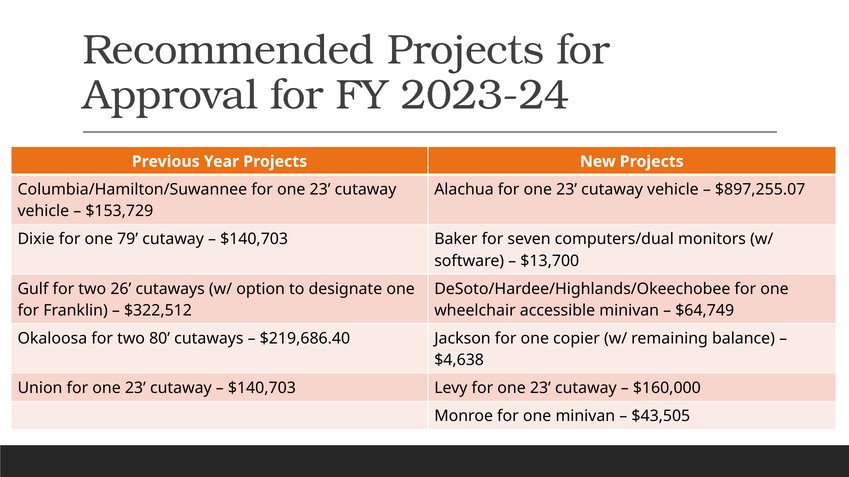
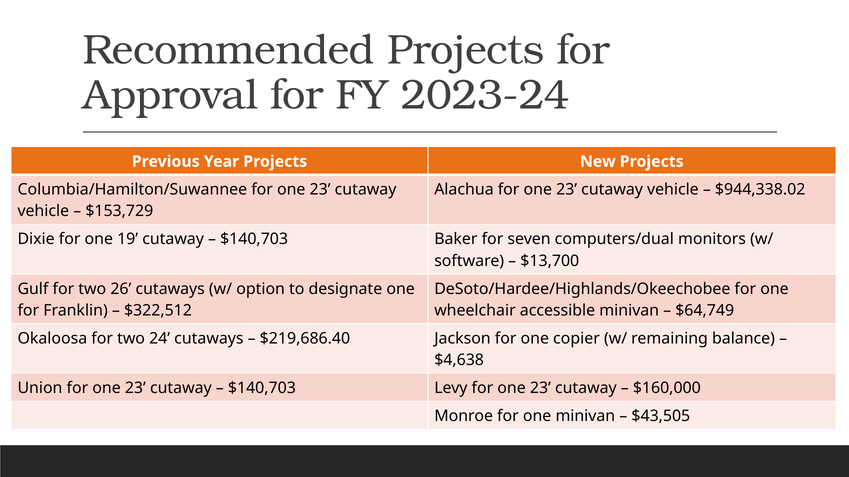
$897,255.07: $897,255.07 -> $944,338.02
79: 79 -> 19
80: 80 -> 24
